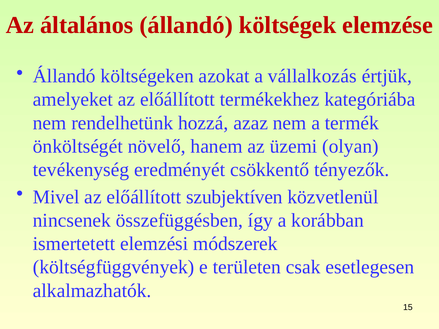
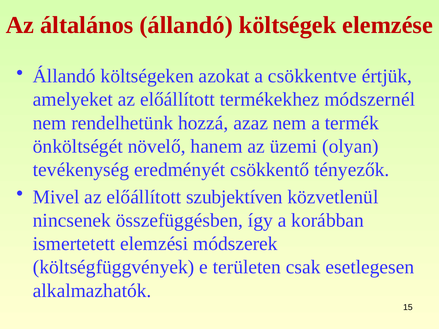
vállalkozás: vállalkozás -> csökkentve
kategóriába: kategóriába -> módszernél
